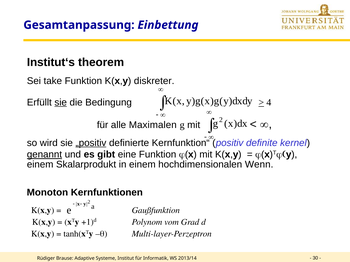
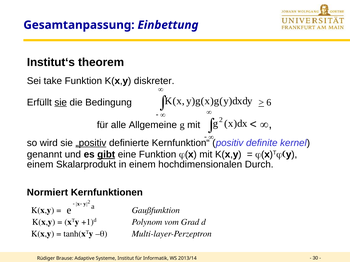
4: 4 -> 6
Maximalen: Maximalen -> Allgemeine
genannt underline: present -> none
gibt underline: none -> present
Wenn: Wenn -> Durch
Monoton: Monoton -> Normiert
